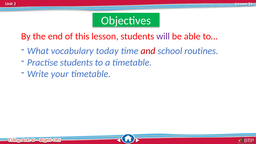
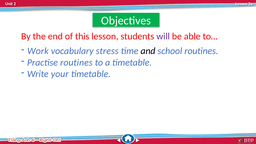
What: What -> Work
today: today -> stress
and colour: red -> black
Practise students: students -> routines
